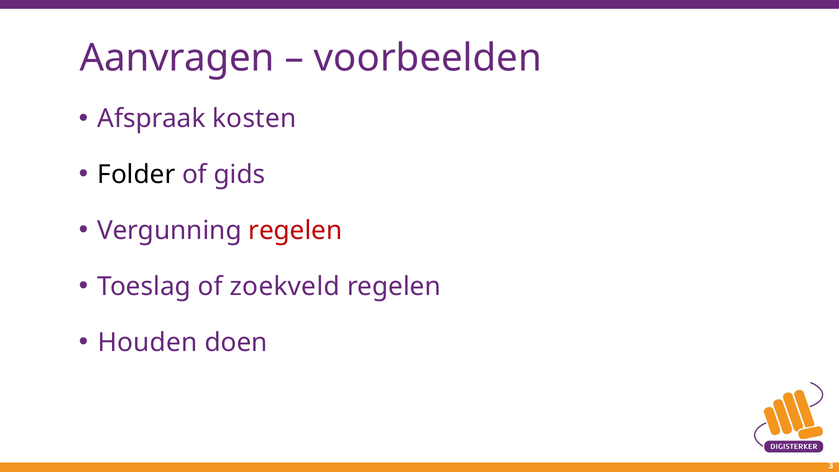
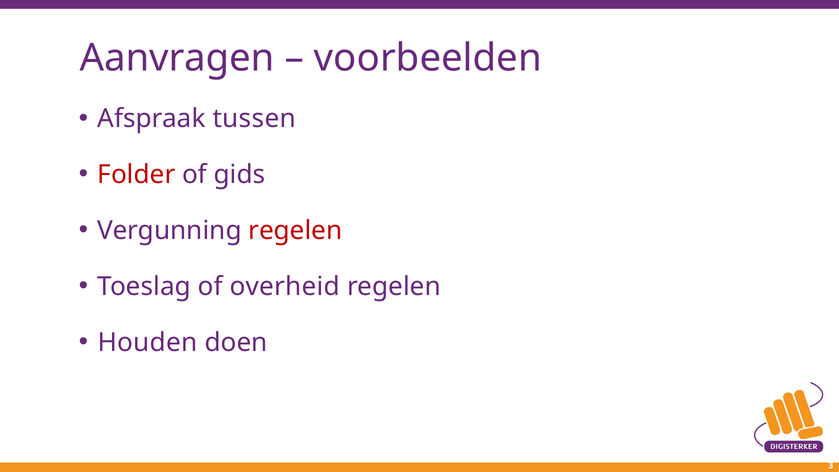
kosten: kosten -> tussen
Folder colour: black -> red
zoekveld: zoekveld -> overheid
